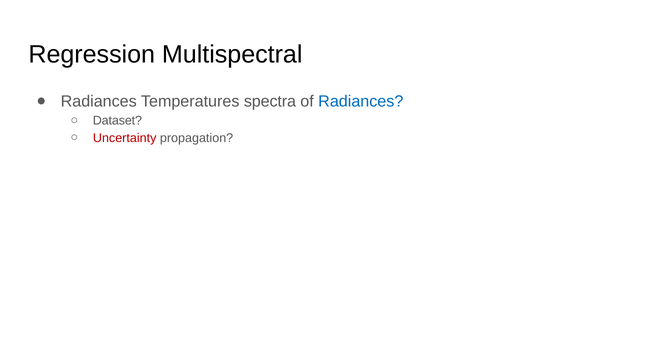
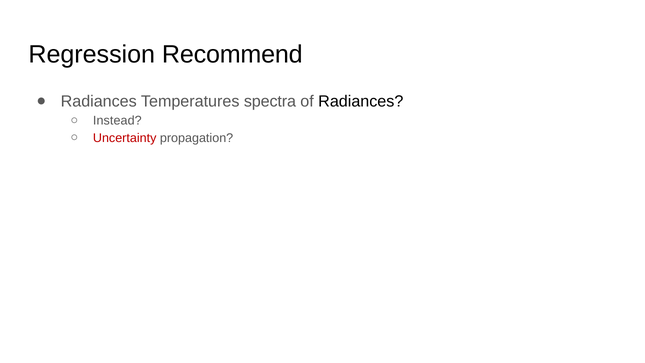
Multispectral: Multispectral -> Recommend
Radiances at (361, 101) colour: blue -> black
Dataset: Dataset -> Instead
